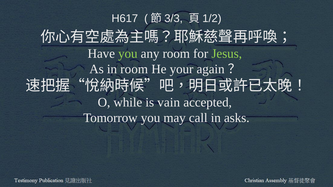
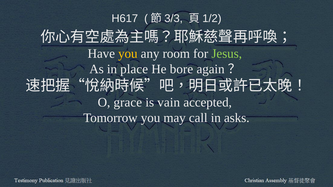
you at (128, 54) colour: light green -> yellow
in room: room -> place
your: your -> bore
while: while -> grace
